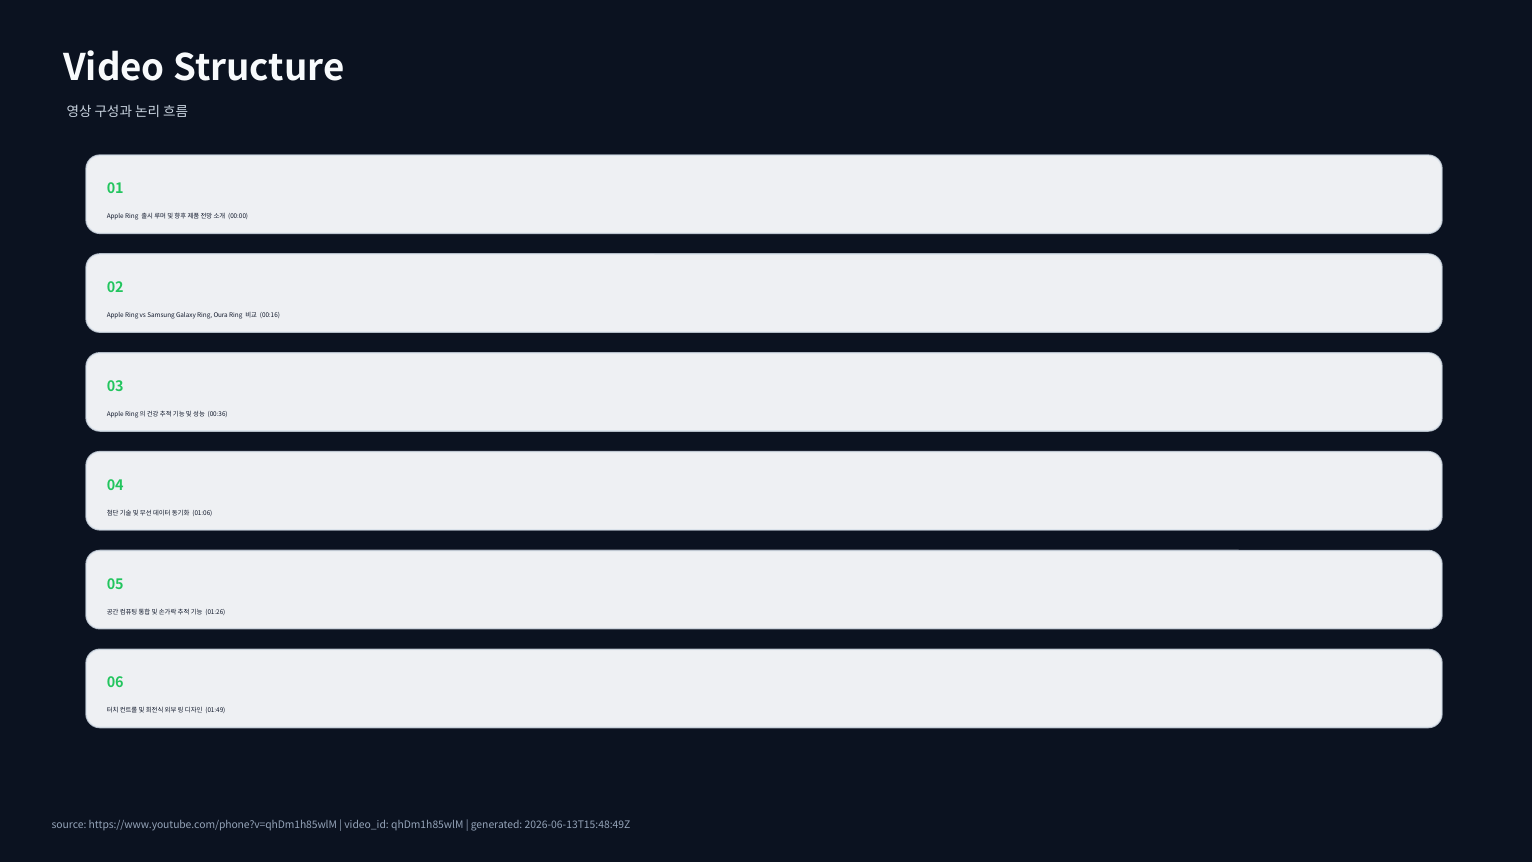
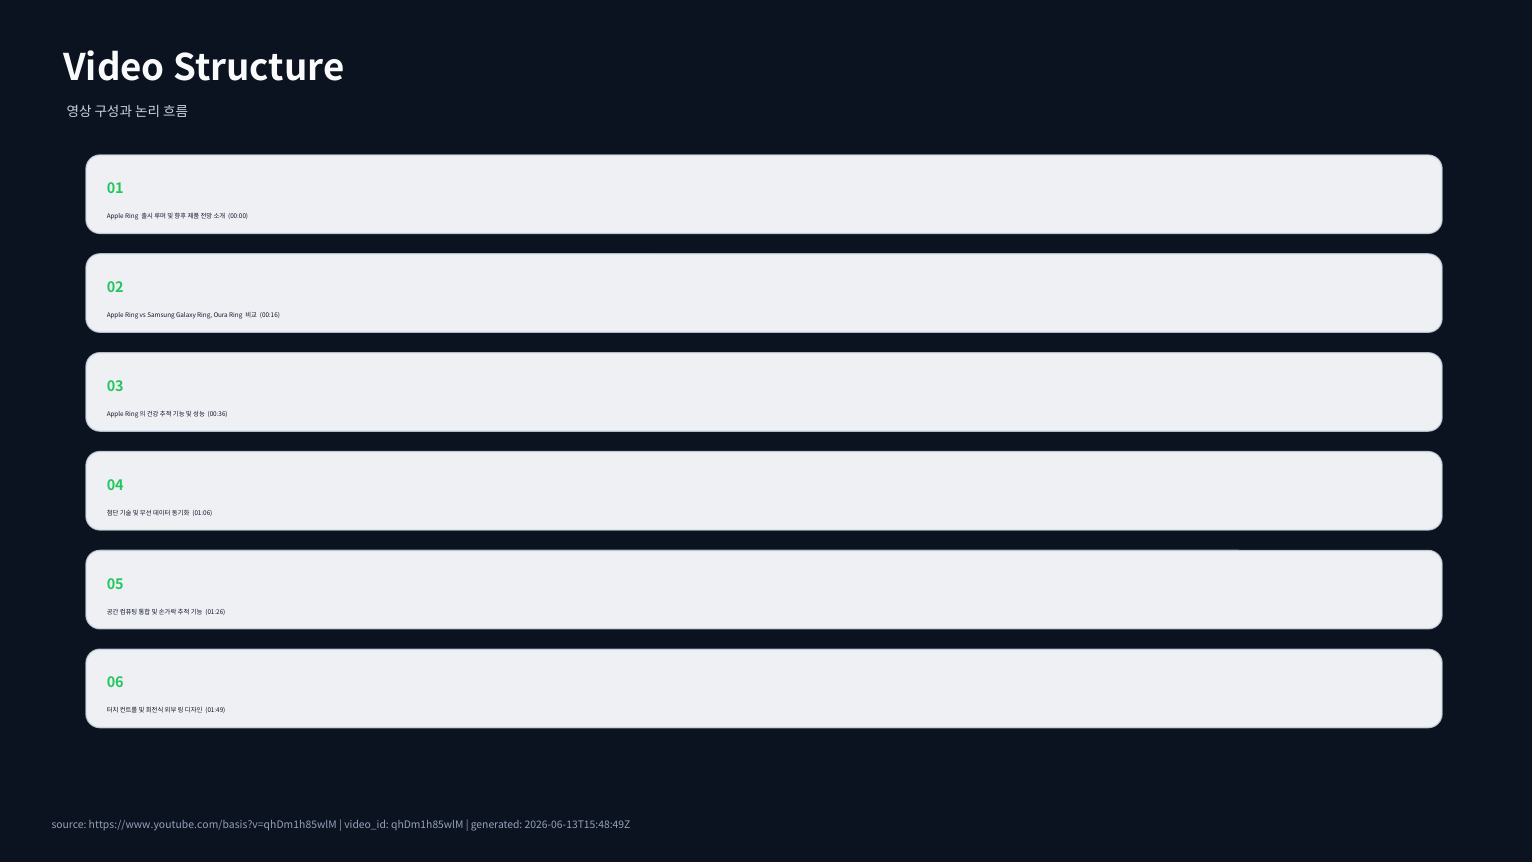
https://www.youtube.com/phone?v=qhDm1h85wlM: https://www.youtube.com/phone?v=qhDm1h85wlM -> https://www.youtube.com/basis?v=qhDm1h85wlM
